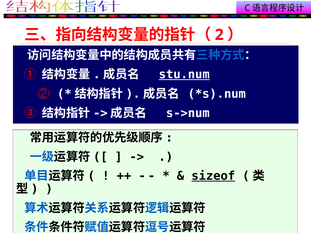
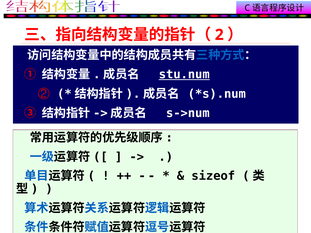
sizeof underline: present -> none
